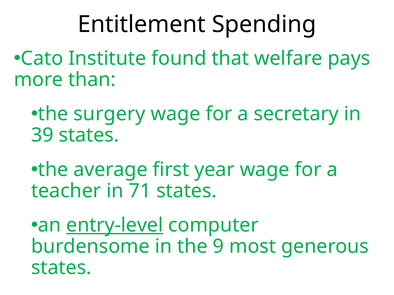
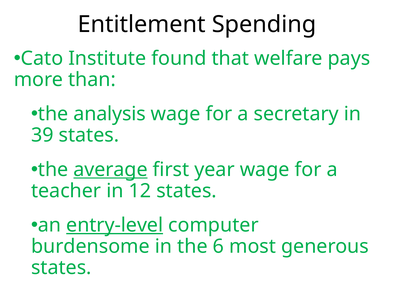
surgery: surgery -> analysis
average underline: none -> present
71: 71 -> 12
9: 9 -> 6
